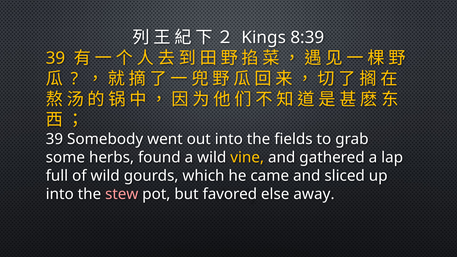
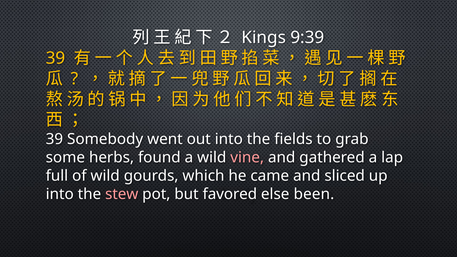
8:39: 8:39 -> 9:39
vine colour: yellow -> pink
away: away -> been
